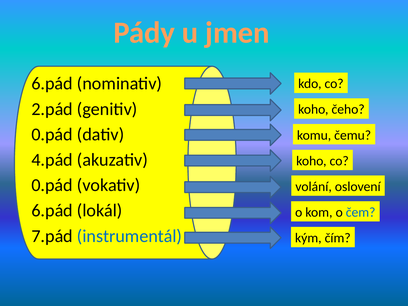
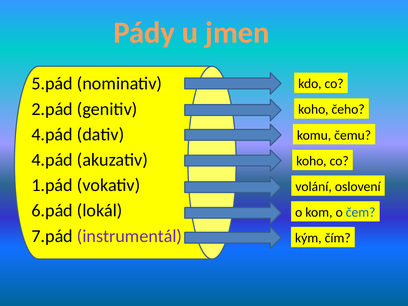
6.pád at (52, 84): 6.pád -> 5.pád
0.pád at (52, 134): 0.pád -> 4.pád
0.pád at (52, 185): 0.pád -> 1.pád
instrumentál colour: blue -> purple
